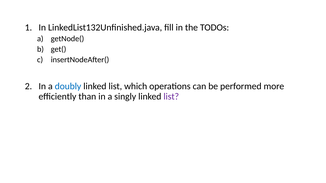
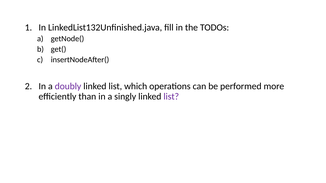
doubly colour: blue -> purple
